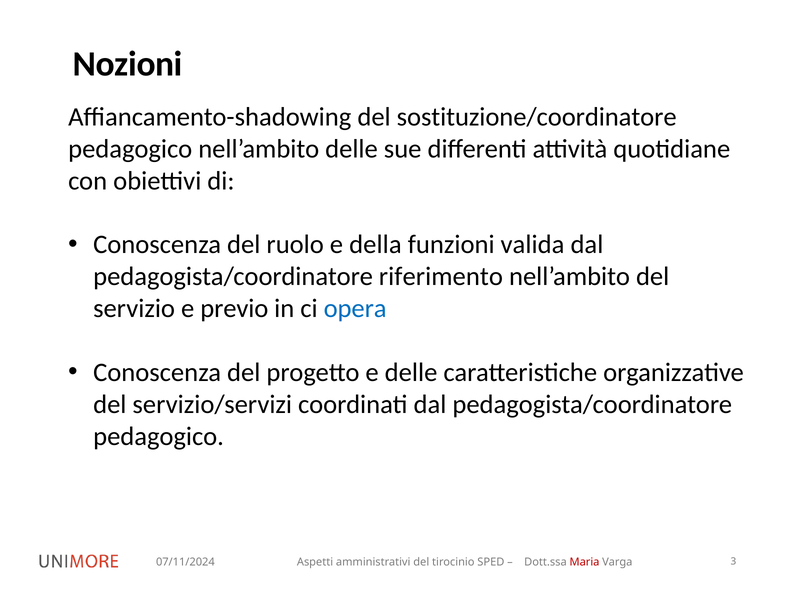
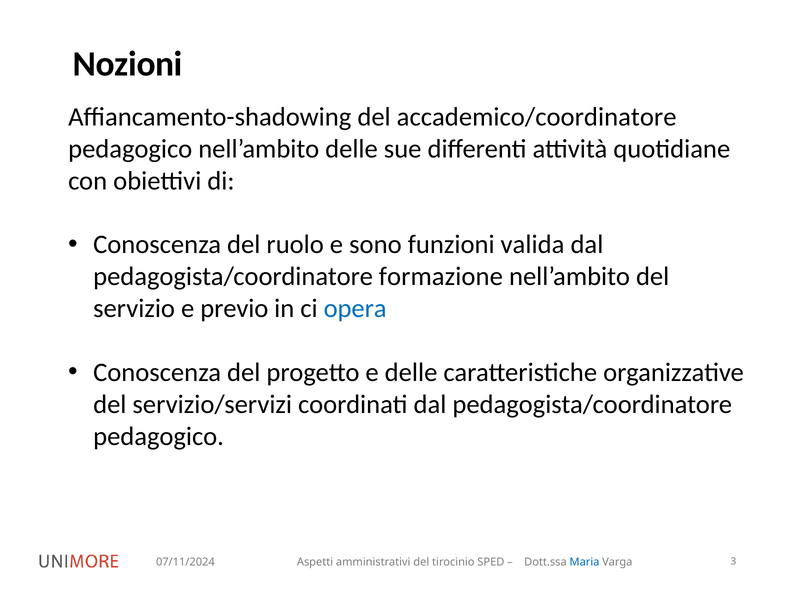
sostituzione/coordinatore: sostituzione/coordinatore -> accademico/coordinatore
della: della -> sono
riferimento: riferimento -> formazione
Maria colour: red -> blue
